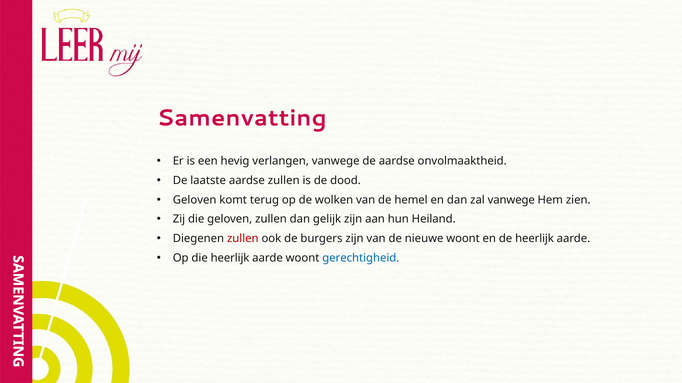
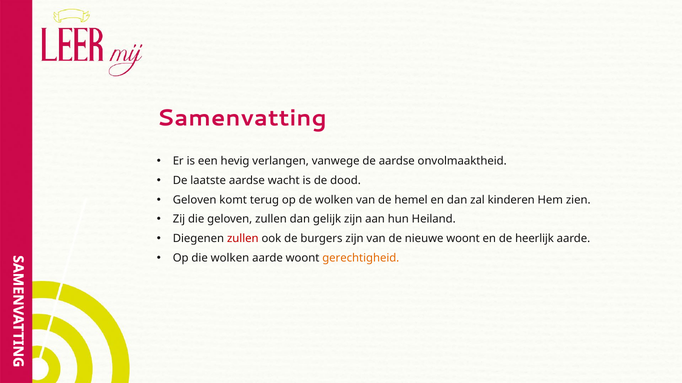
aardse zullen: zullen -> wacht
zal vanwege: vanwege -> kinderen
die heerlijk: heerlijk -> wolken
gerechtigheid colour: blue -> orange
